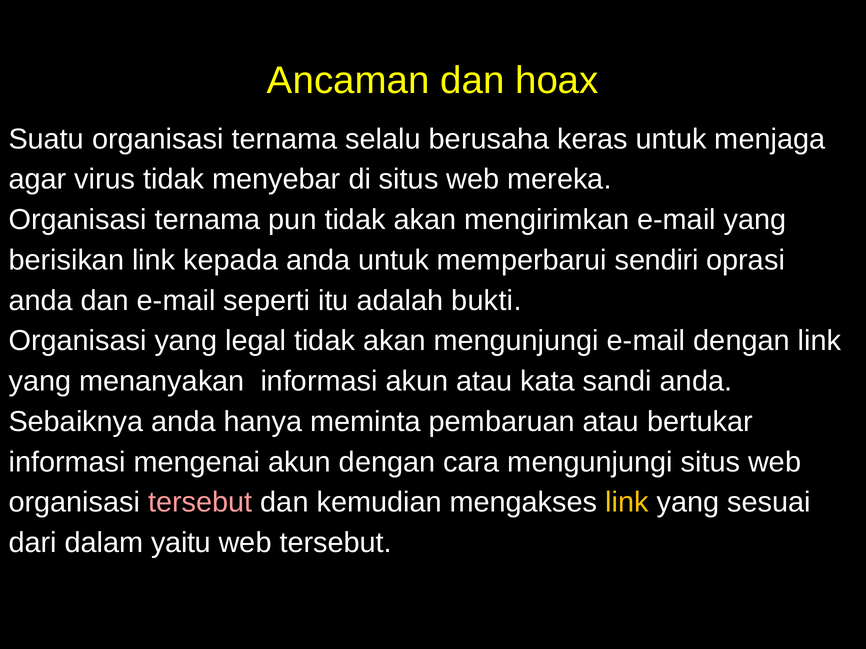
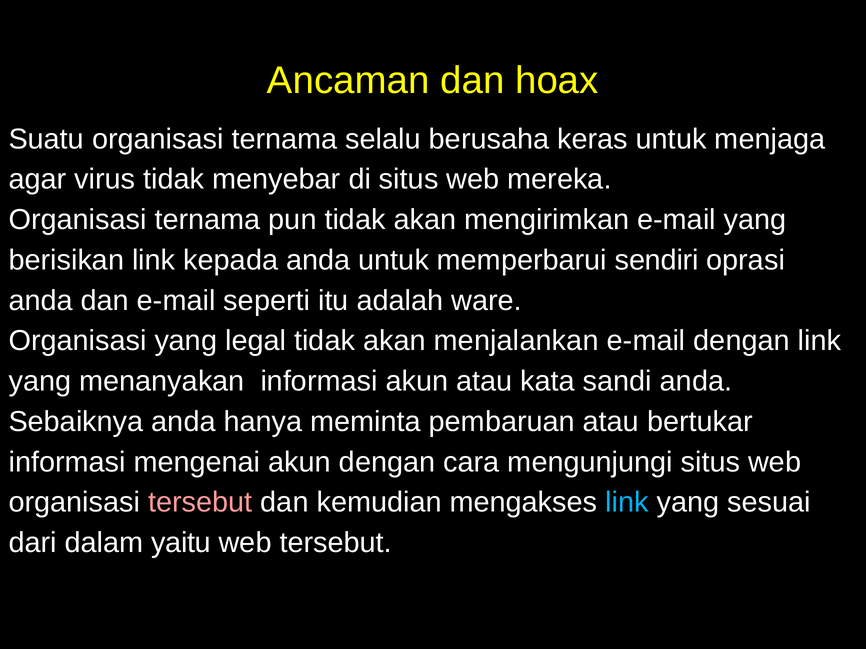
bukti: bukti -> ware
akan mengunjungi: mengunjungi -> menjalankan
link at (627, 503) colour: yellow -> light blue
